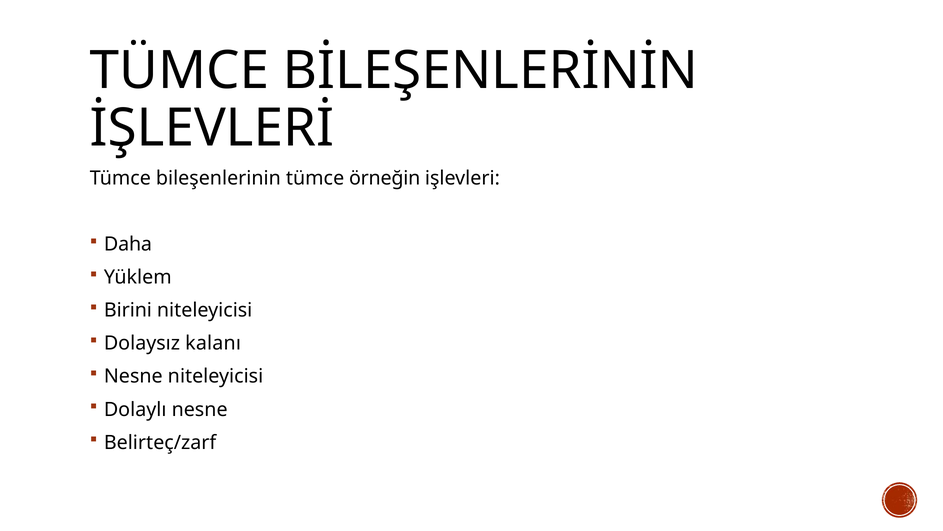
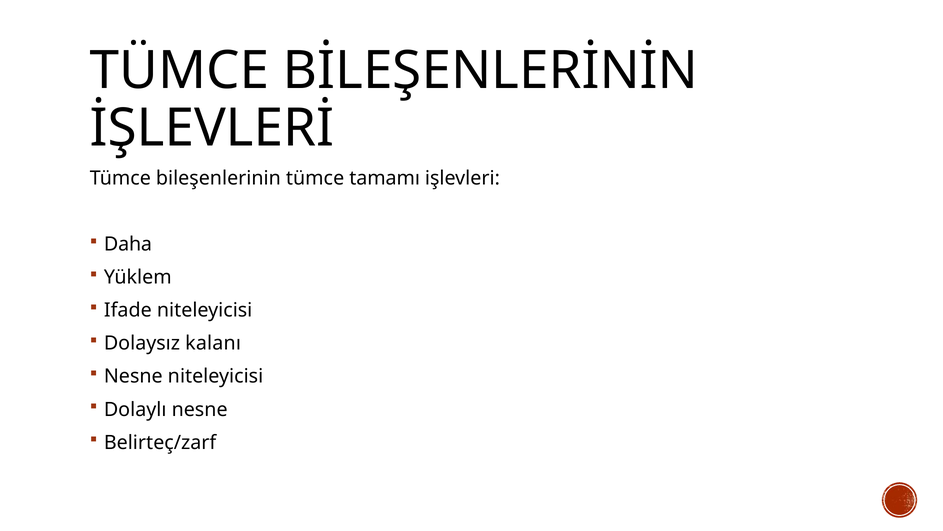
örneğin: örneğin -> tamamı
Birini: Birini -> Ifade
